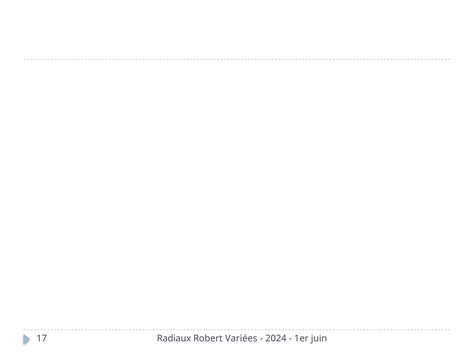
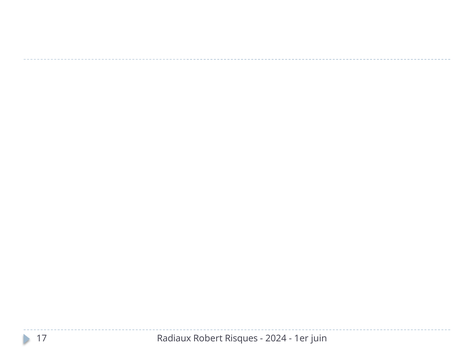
Variées: Variées -> Risques
